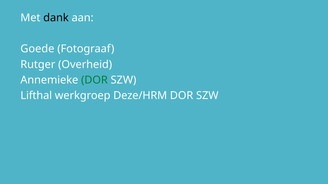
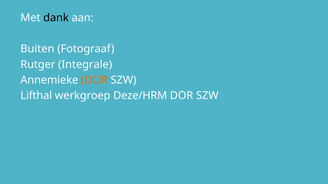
Goede: Goede -> Buiten
Overheid: Overheid -> Integrale
DOR at (94, 80) colour: green -> orange
